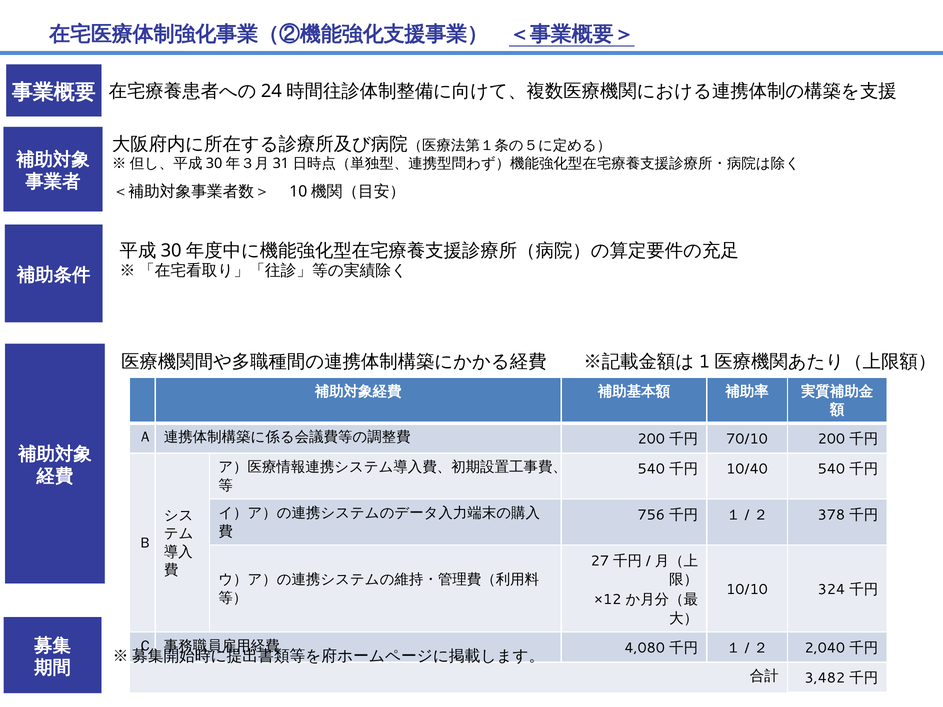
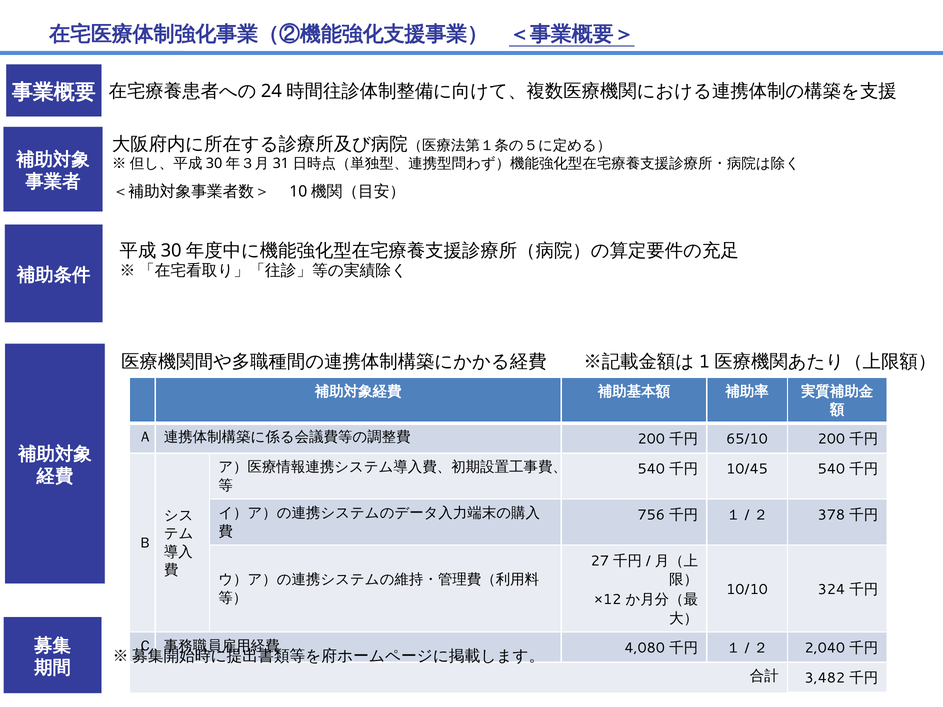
70/10: 70/10 -> 65/10
10/40: 10/40 -> 10/45
